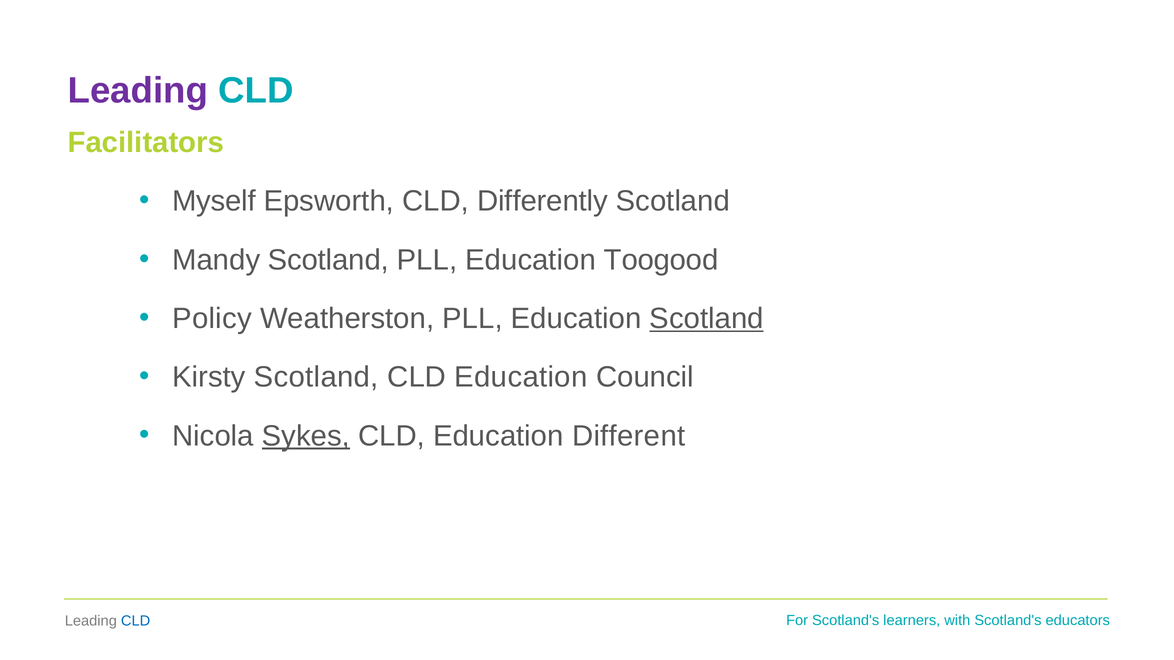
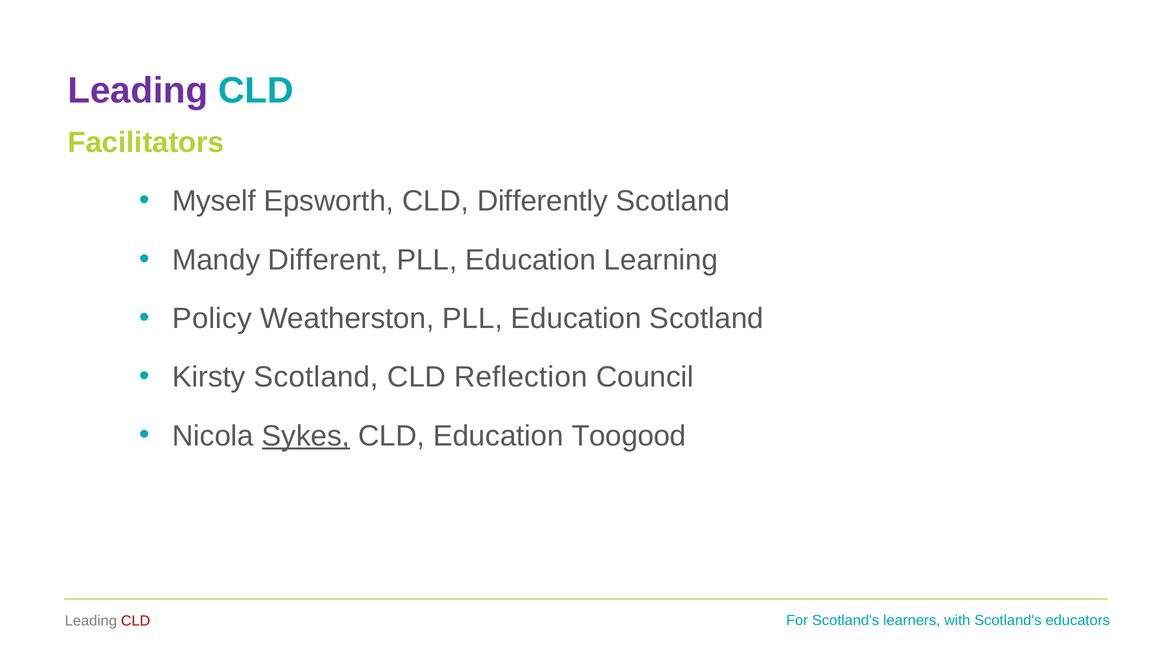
Mandy Scotland: Scotland -> Different
Toogood: Toogood -> Learning
Scotland at (707, 319) underline: present -> none
Education at (521, 377): Education -> Reflection
Different: Different -> Toogood
CLD at (136, 621) colour: blue -> red
